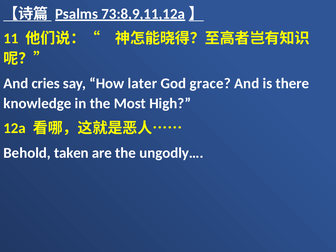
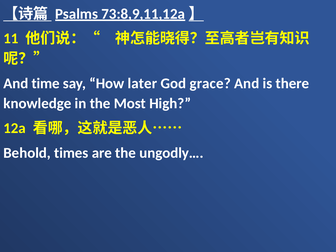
cries: cries -> time
taken: taken -> times
